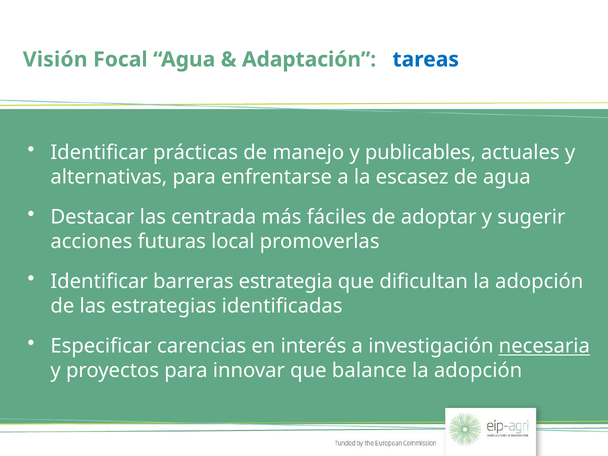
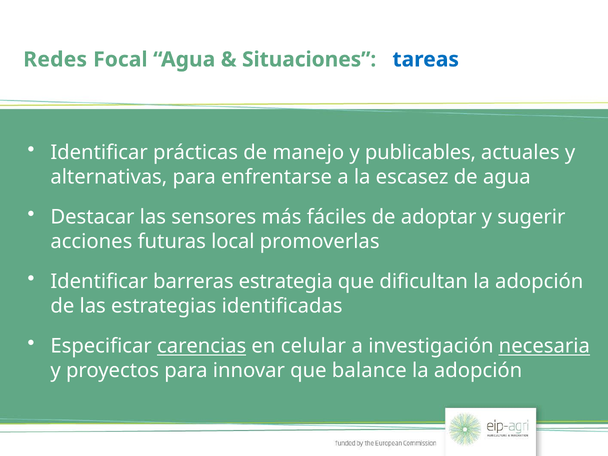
Visión: Visión -> Redes
Adaptación: Adaptación -> Situaciones
centrada: centrada -> sensores
carencias underline: none -> present
interés: interés -> celular
